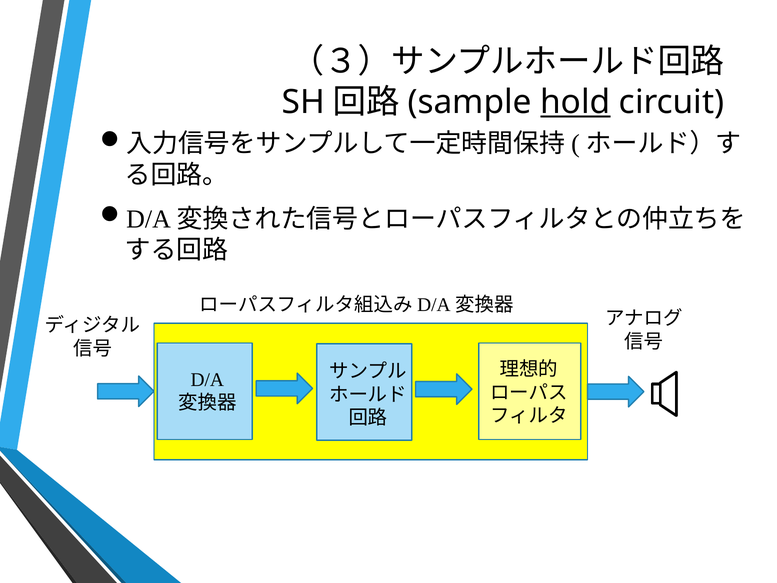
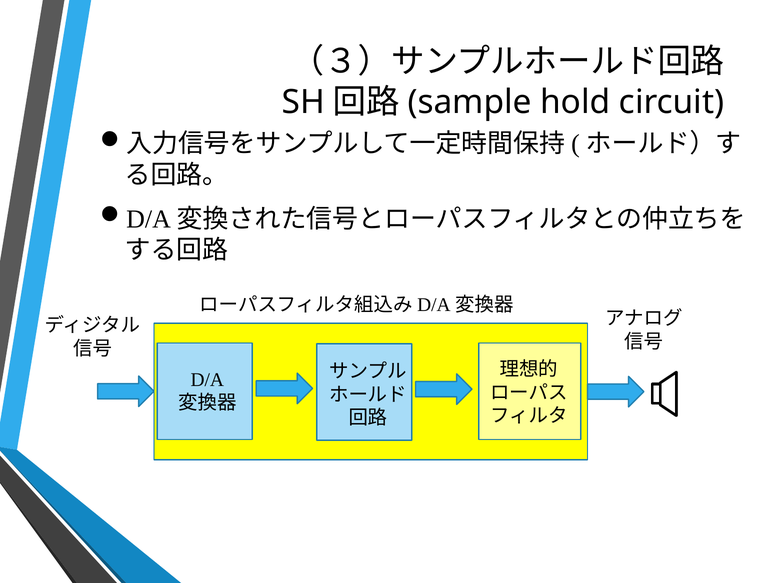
hold underline: present -> none
